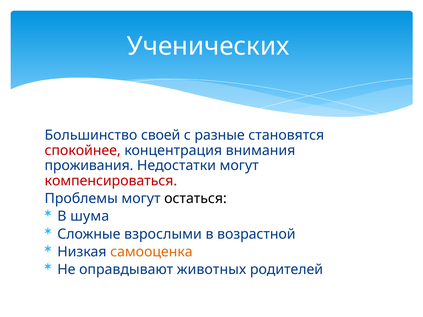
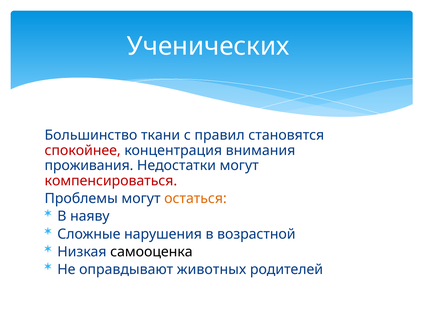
своей: своей -> ткани
разные: разные -> правил
остаться colour: black -> orange
шума: шума -> наяву
взрослыми: взрослыми -> нарушения
самооценка colour: orange -> black
